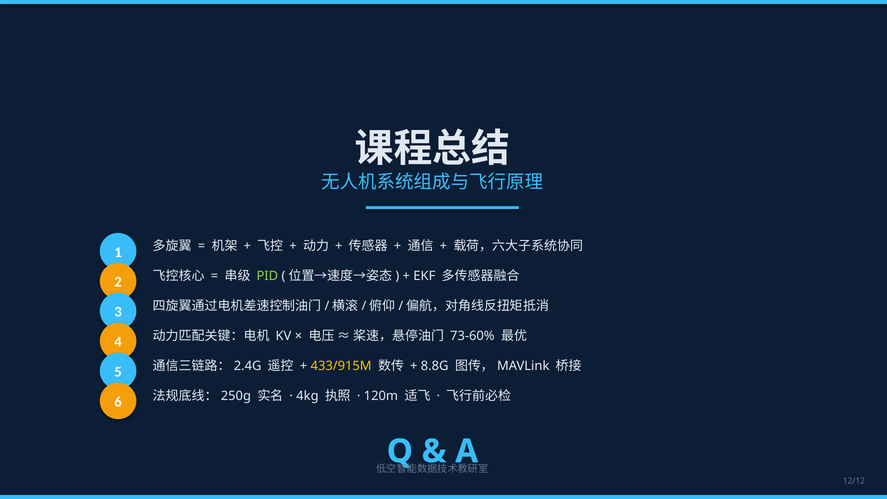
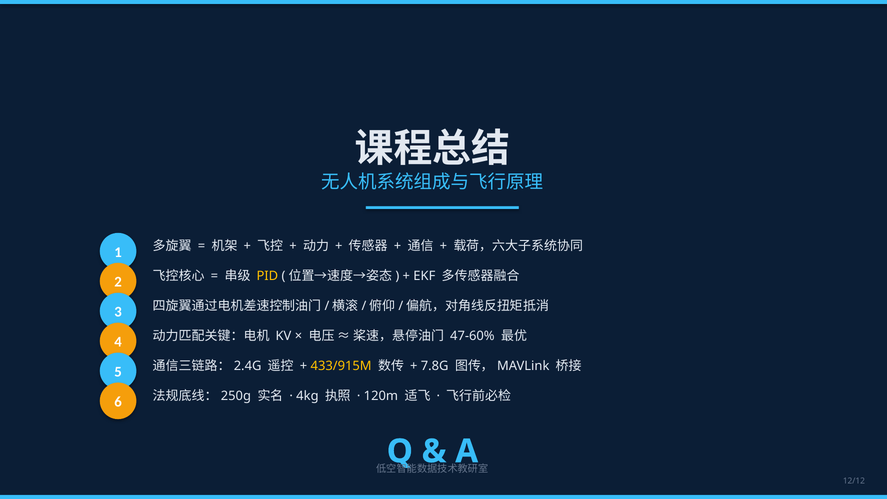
PID colour: light green -> yellow
73-60%: 73-60% -> 47-60%
8.8G: 8.8G -> 7.8G
